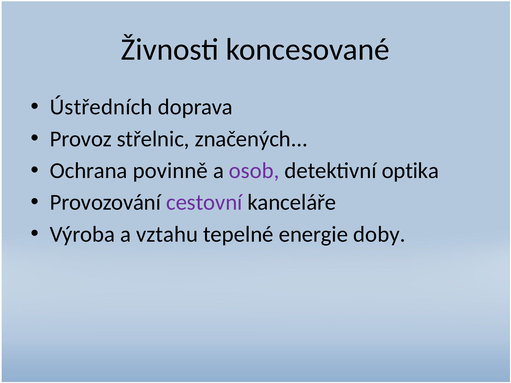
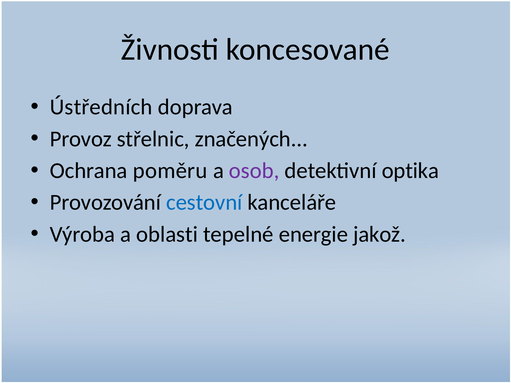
povinně: povinně -> poměru
cestovní colour: purple -> blue
vztahu: vztahu -> oblasti
doby: doby -> jakož
